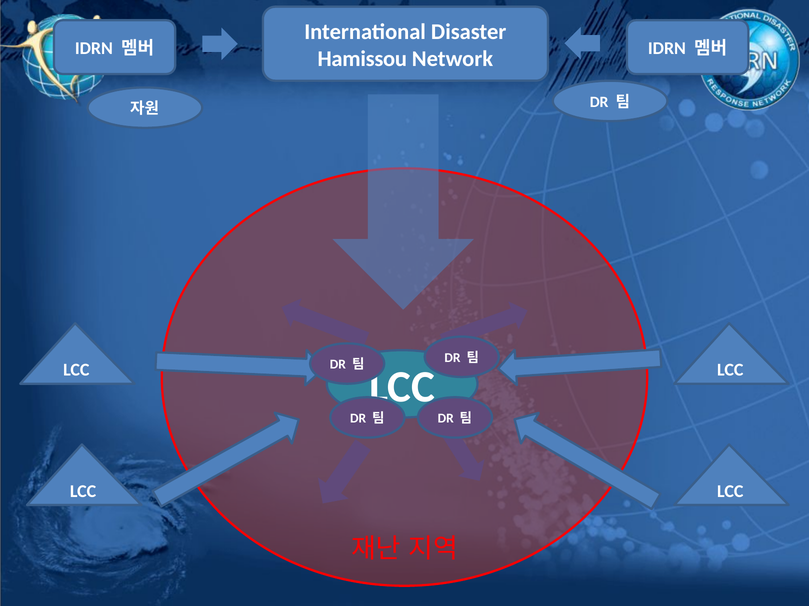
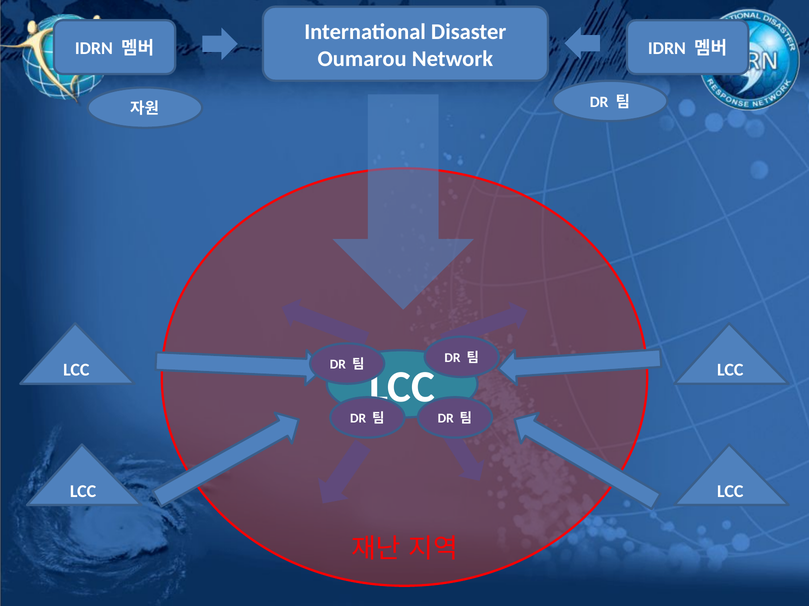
Hamissou: Hamissou -> Oumarou
